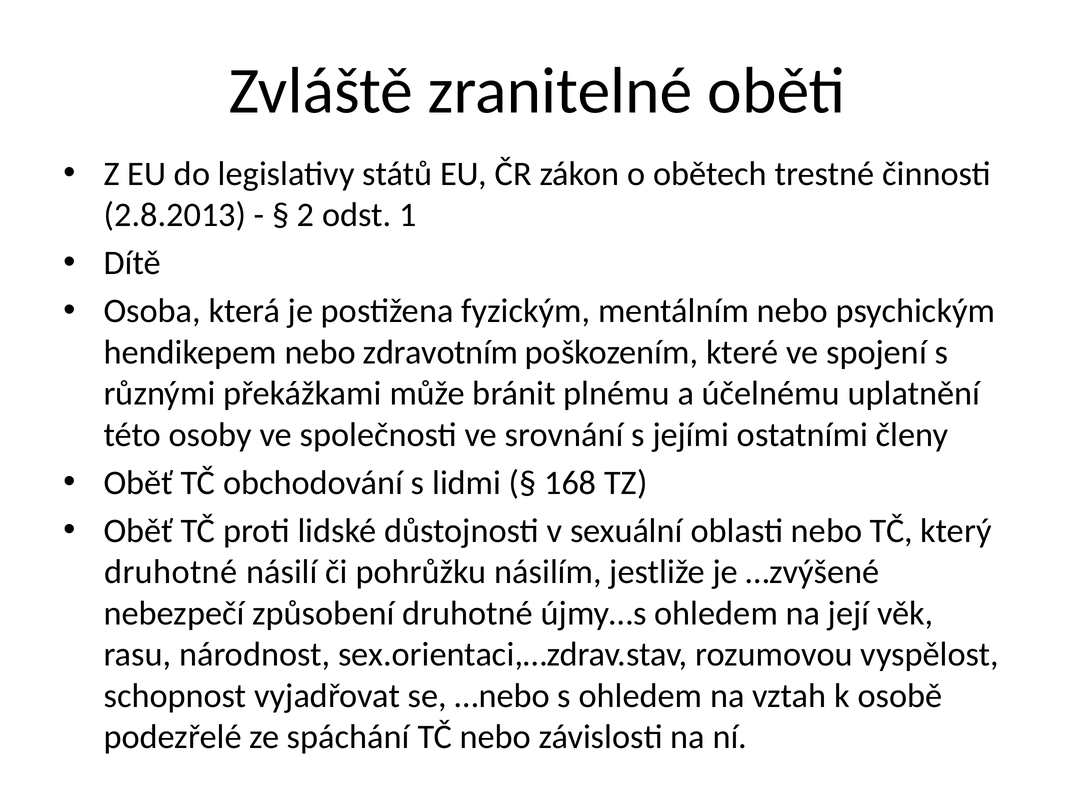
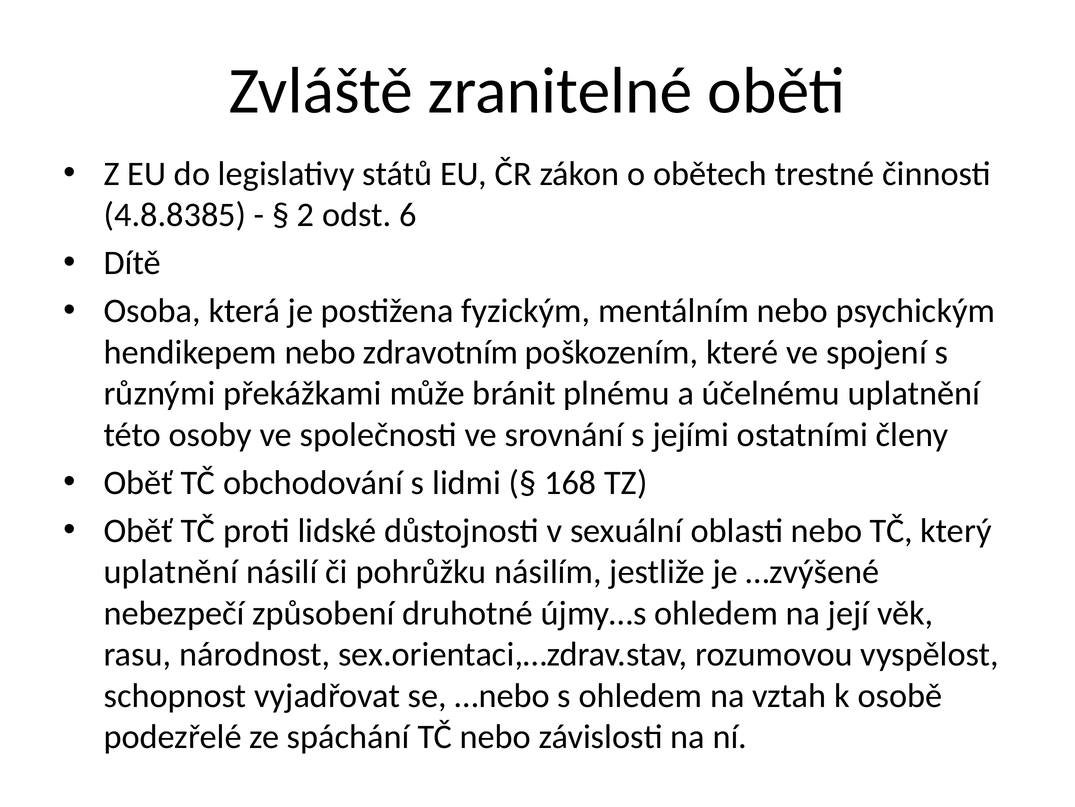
2.8.2013: 2.8.2013 -> 4.8.8385
1: 1 -> 6
druhotné at (171, 572): druhotné -> uplatnění
